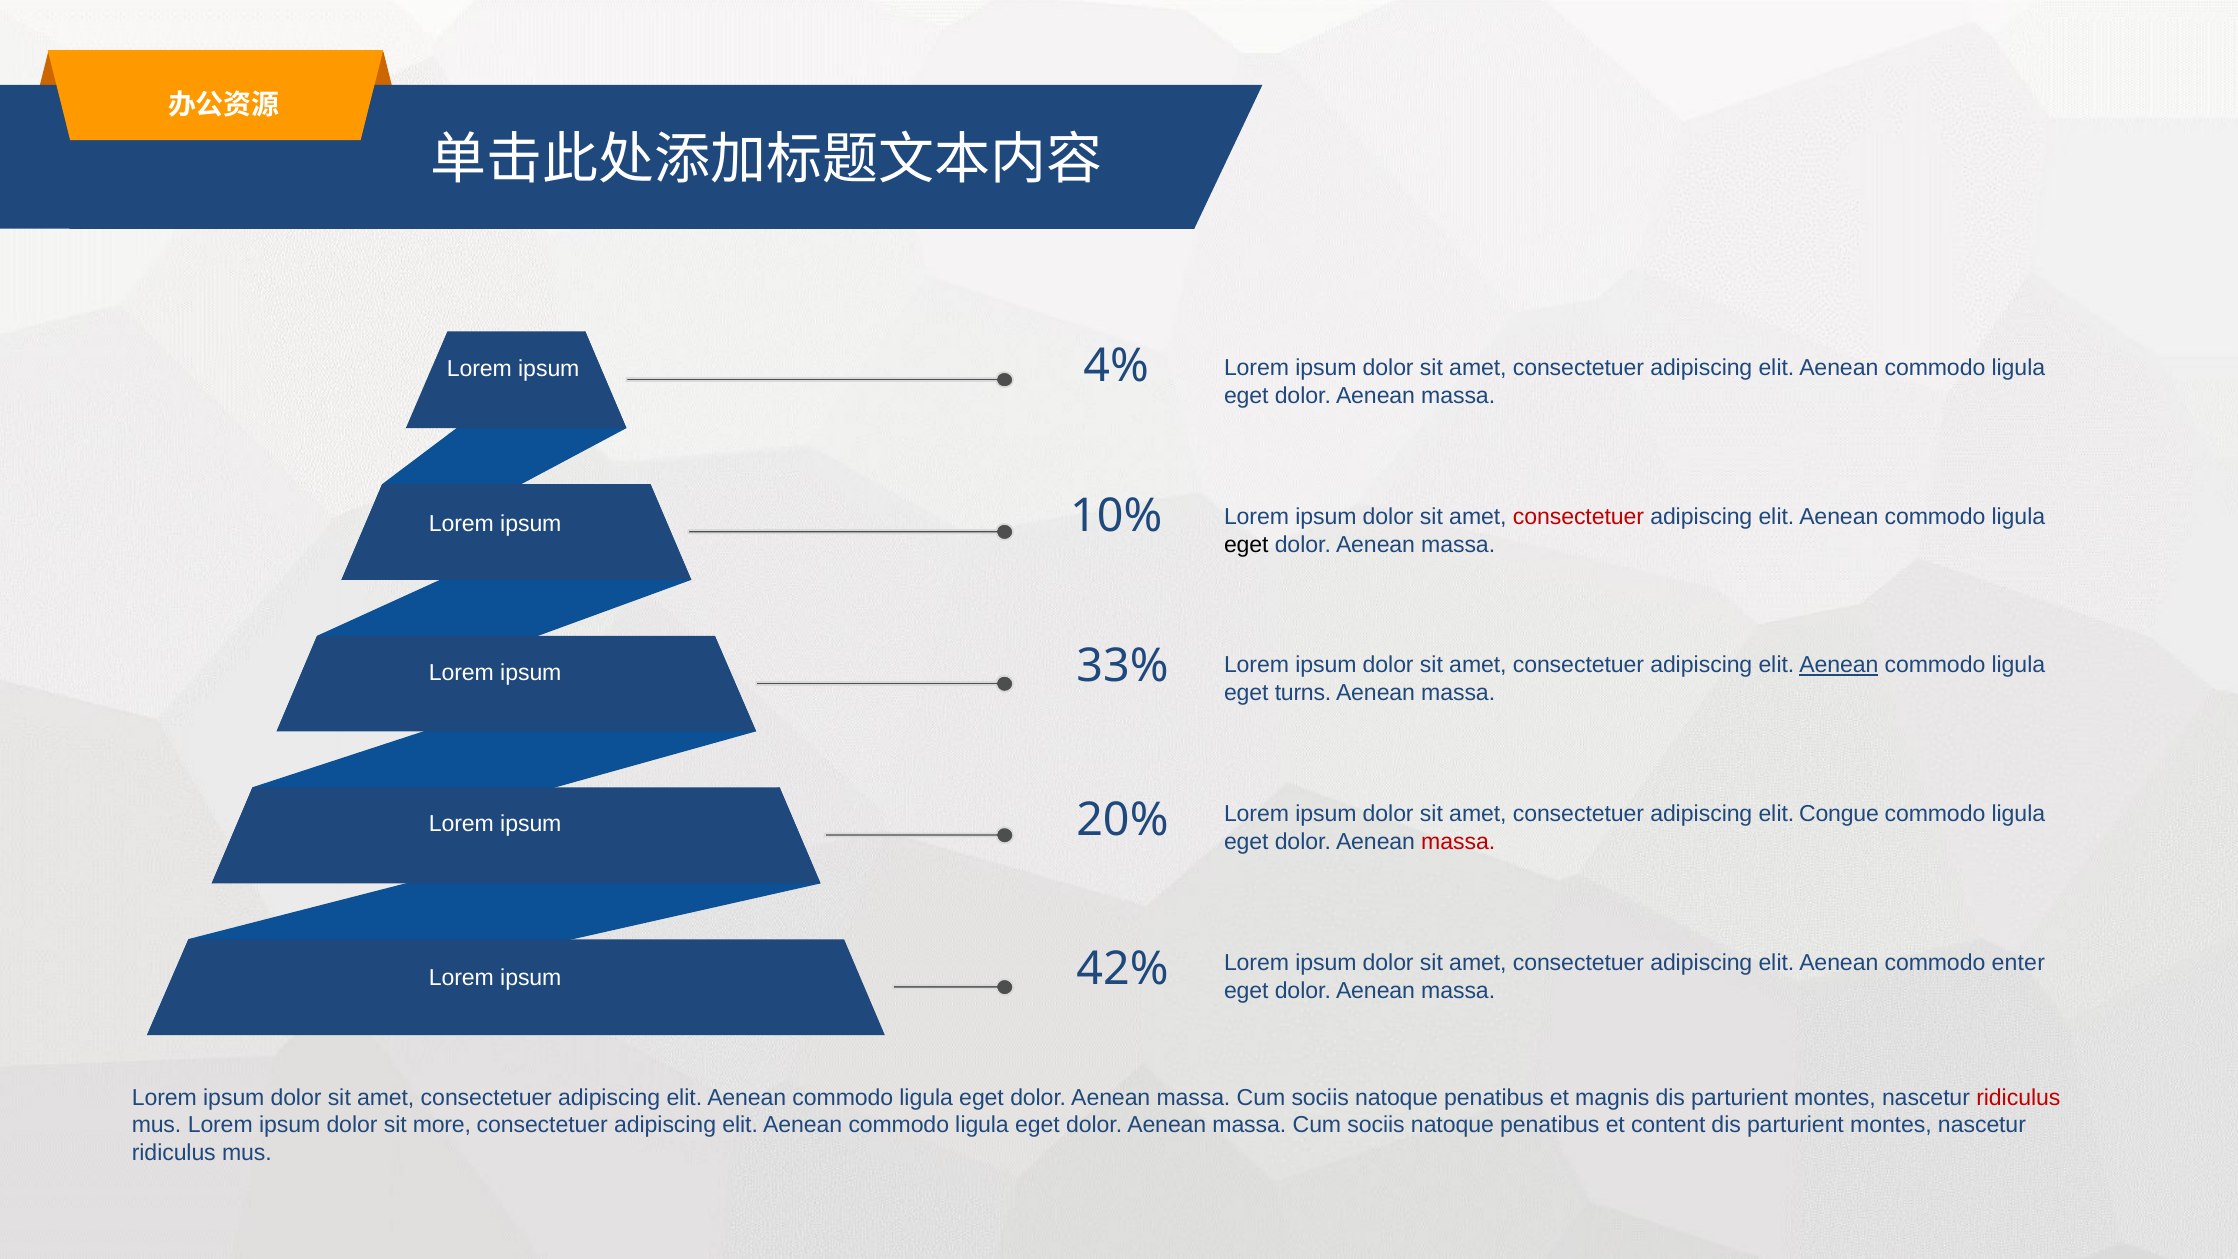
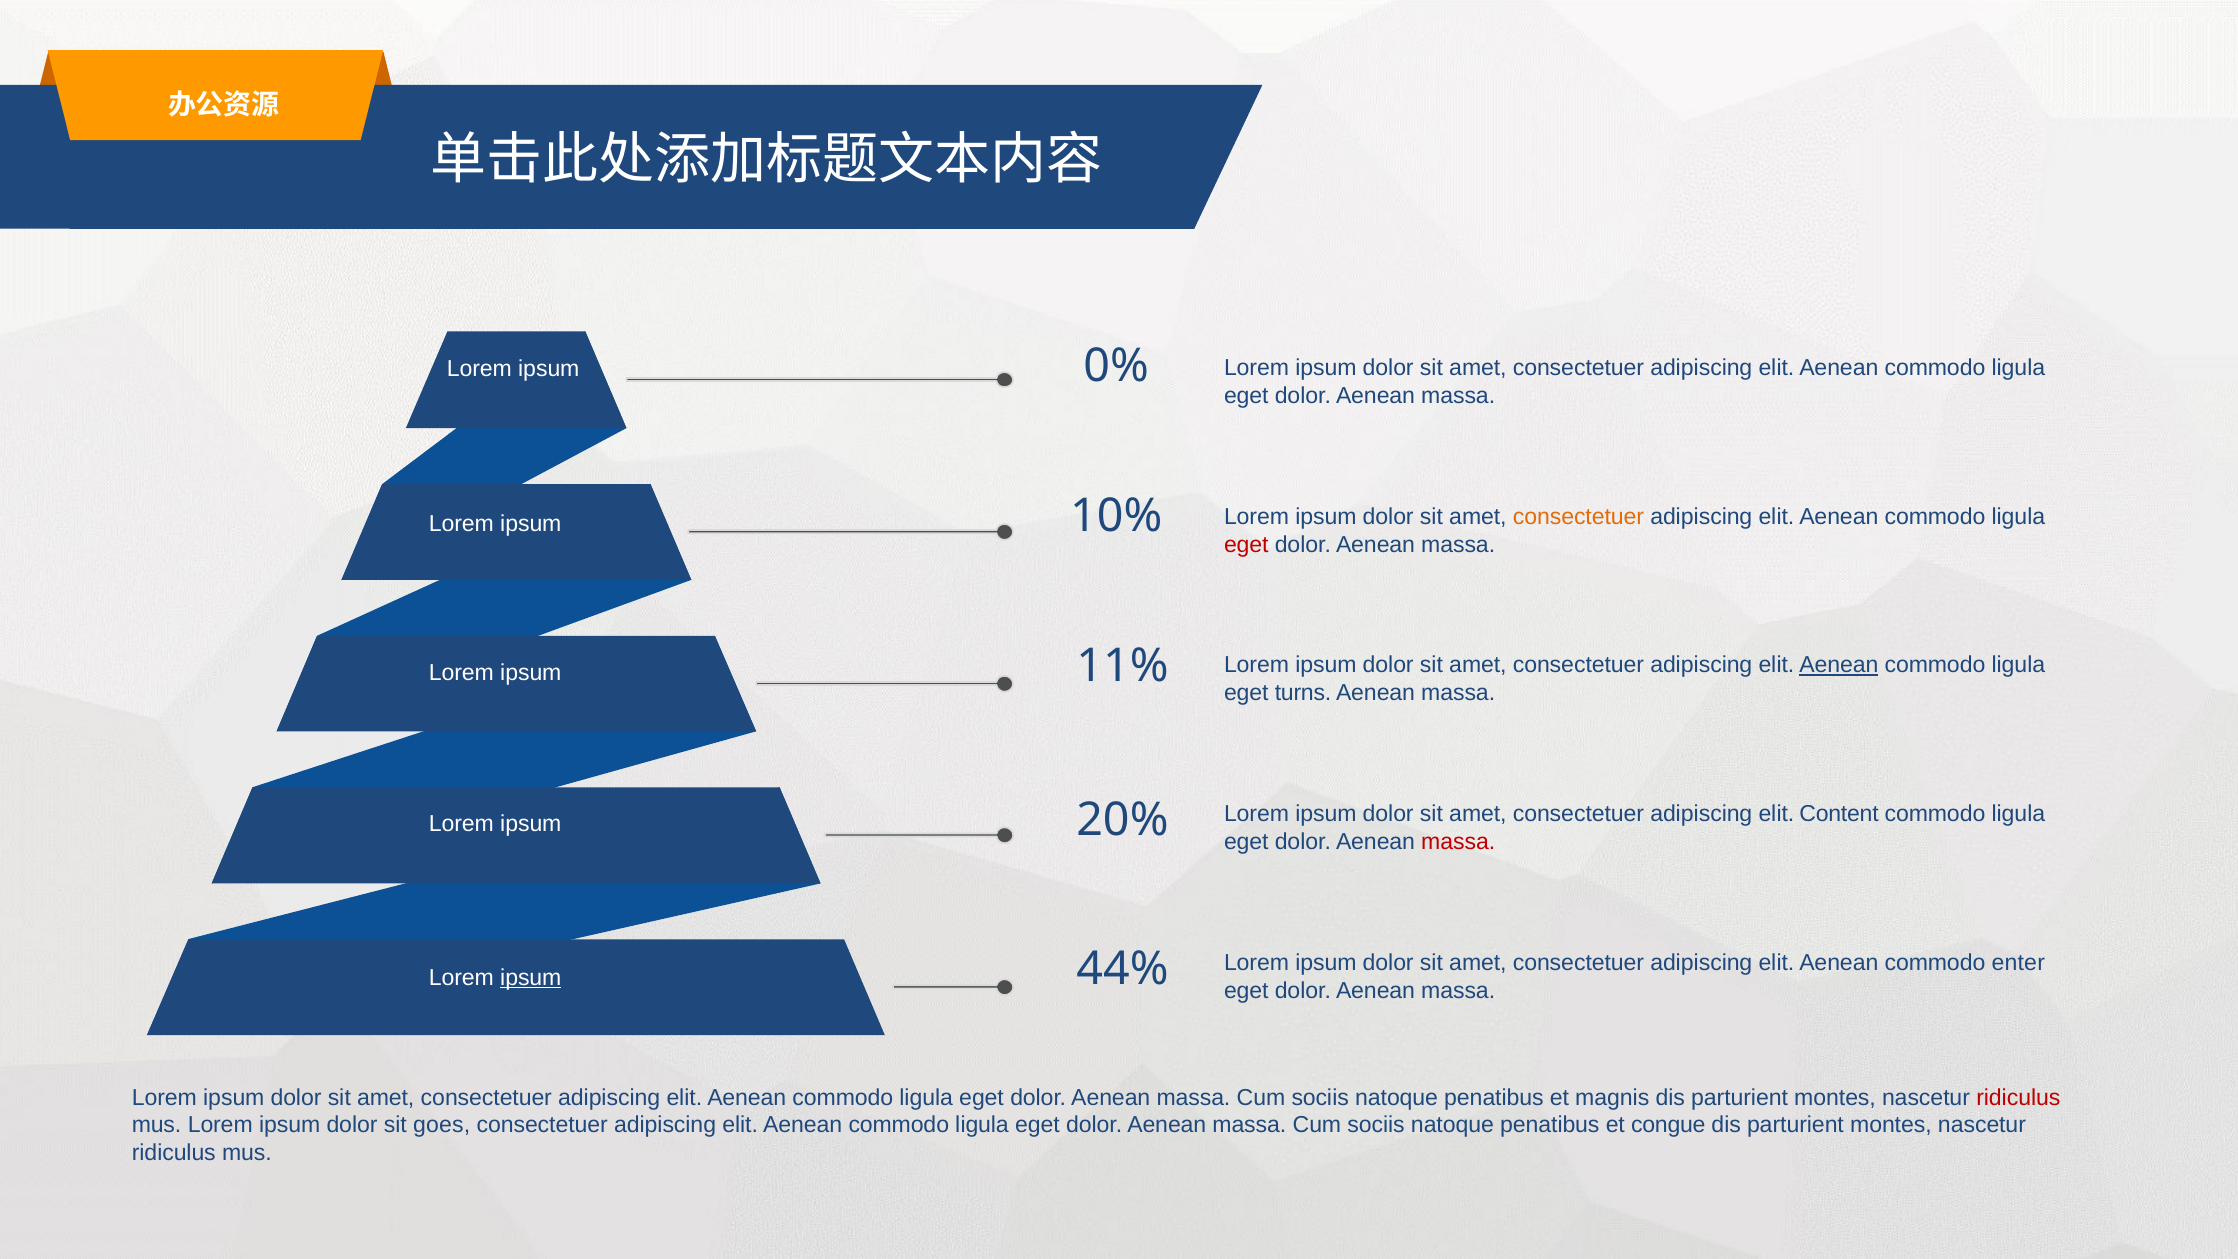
4%: 4% -> 0%
consectetuer at (1578, 517) colour: red -> orange
eget at (1246, 545) colour: black -> red
33%: 33% -> 11%
Congue: Congue -> Content
42%: 42% -> 44%
ipsum at (531, 978) underline: none -> present
more: more -> goes
content: content -> congue
